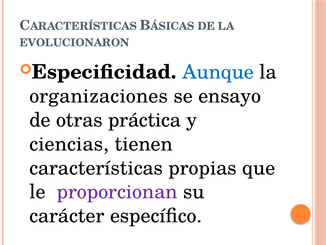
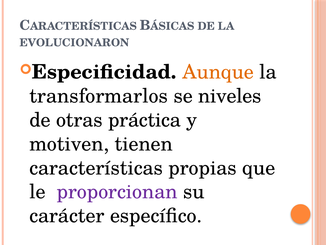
Aunque colour: blue -> orange
organizaciones: organizaciones -> transformarlos
ensayo: ensayo -> niveles
ciencias: ciencias -> motiven
